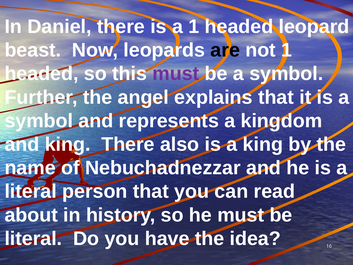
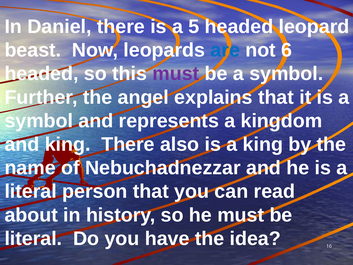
a 1: 1 -> 5
are colour: black -> blue
not 1: 1 -> 6
